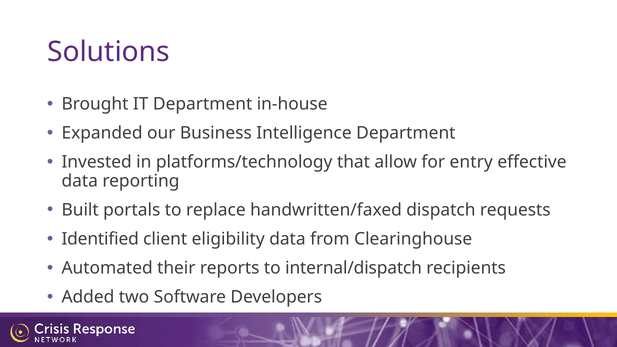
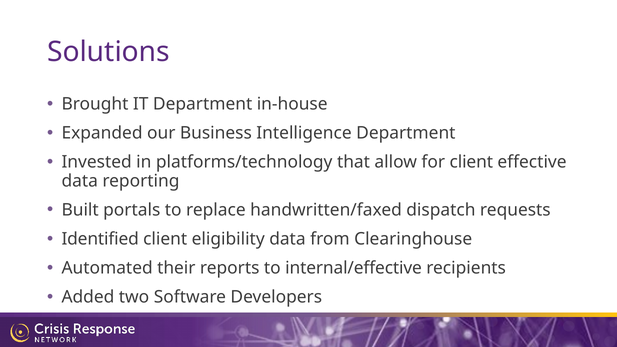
for entry: entry -> client
internal/dispatch: internal/dispatch -> internal/effective
